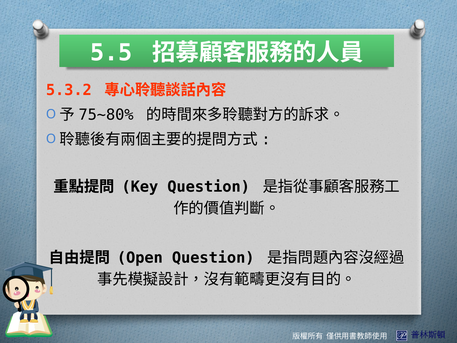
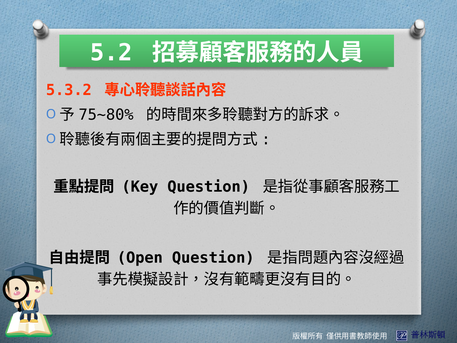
5.5: 5.5 -> 5.2
